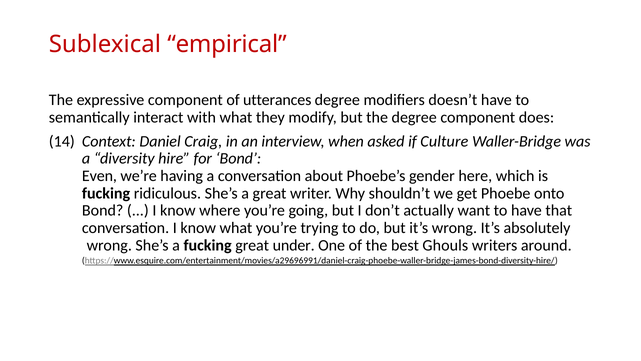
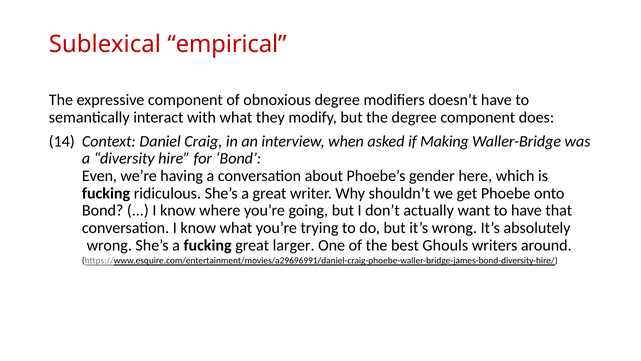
utterances: utterances -> obnoxious
Culture: Culture -> Making
under: under -> larger
